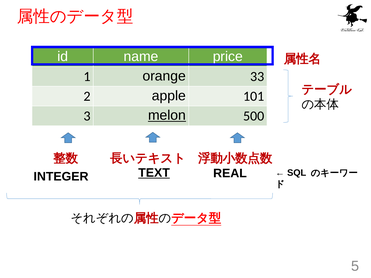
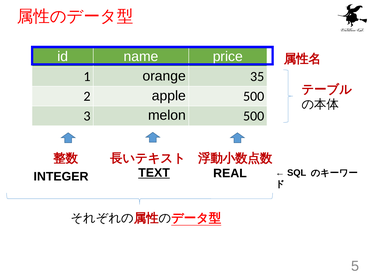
33: 33 -> 35
apple 101: 101 -> 500
melon underline: present -> none
